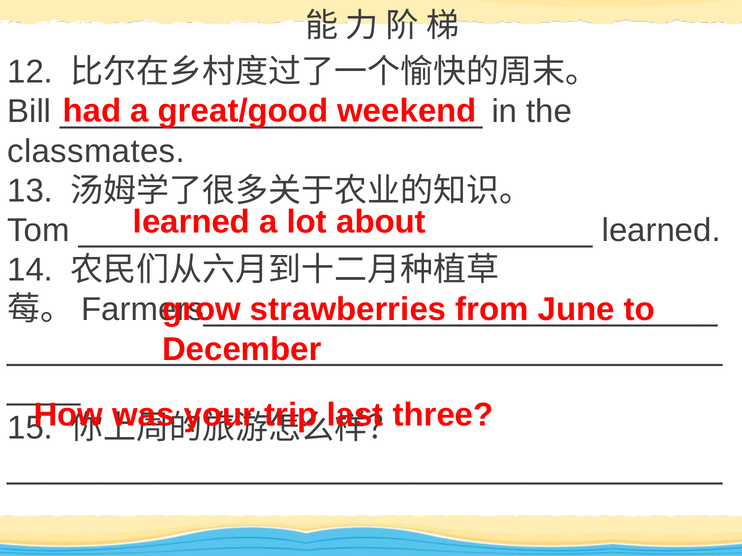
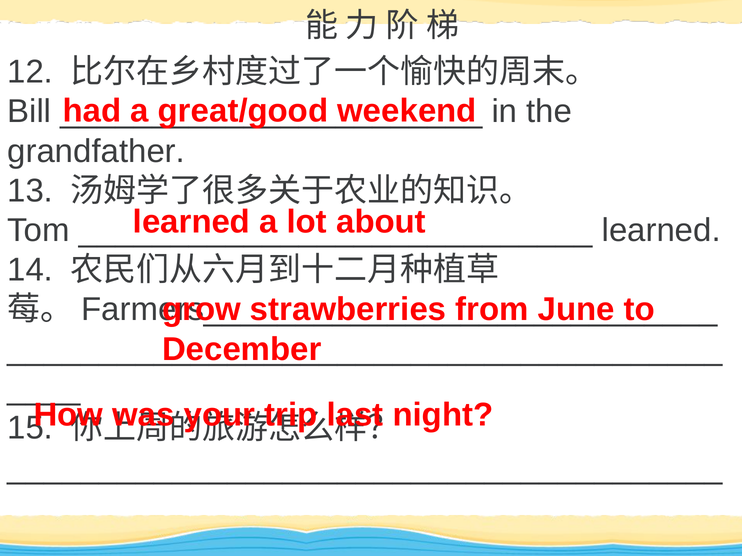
classmates: classmates -> grandfather
three: three -> night
